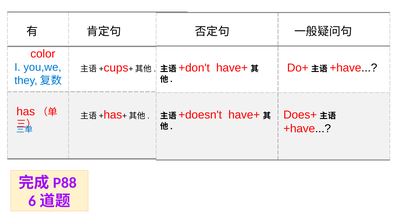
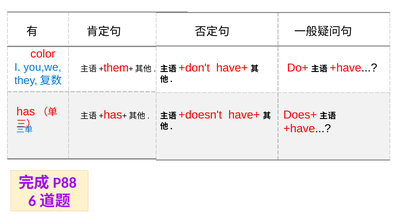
cups: cups -> them
